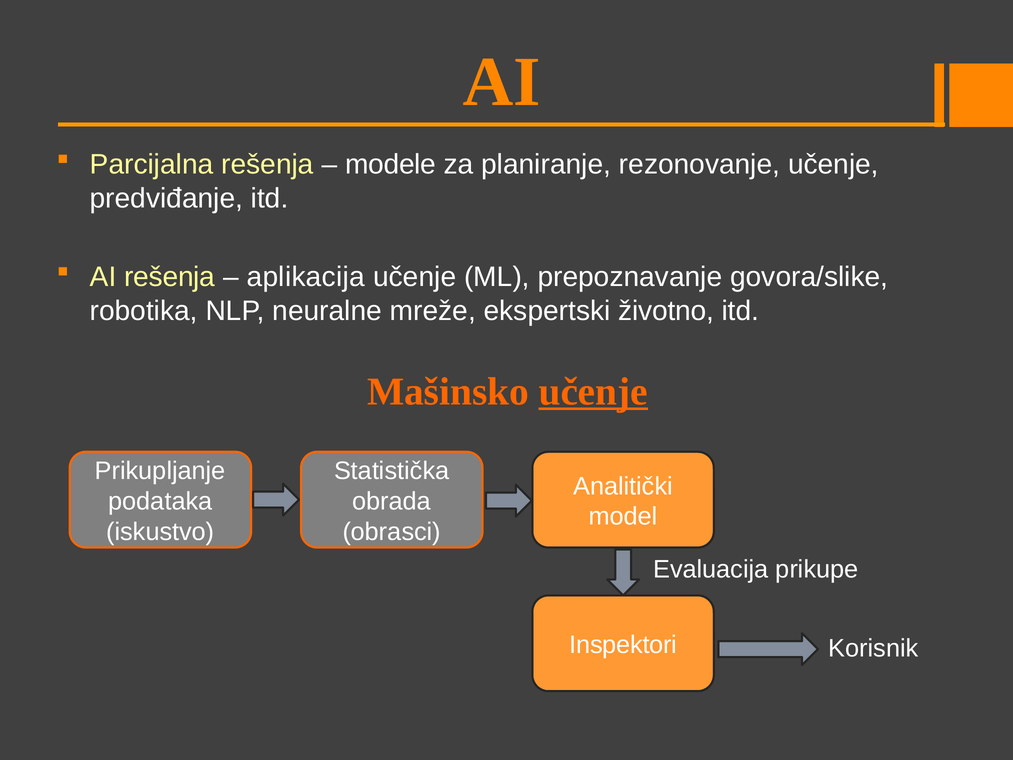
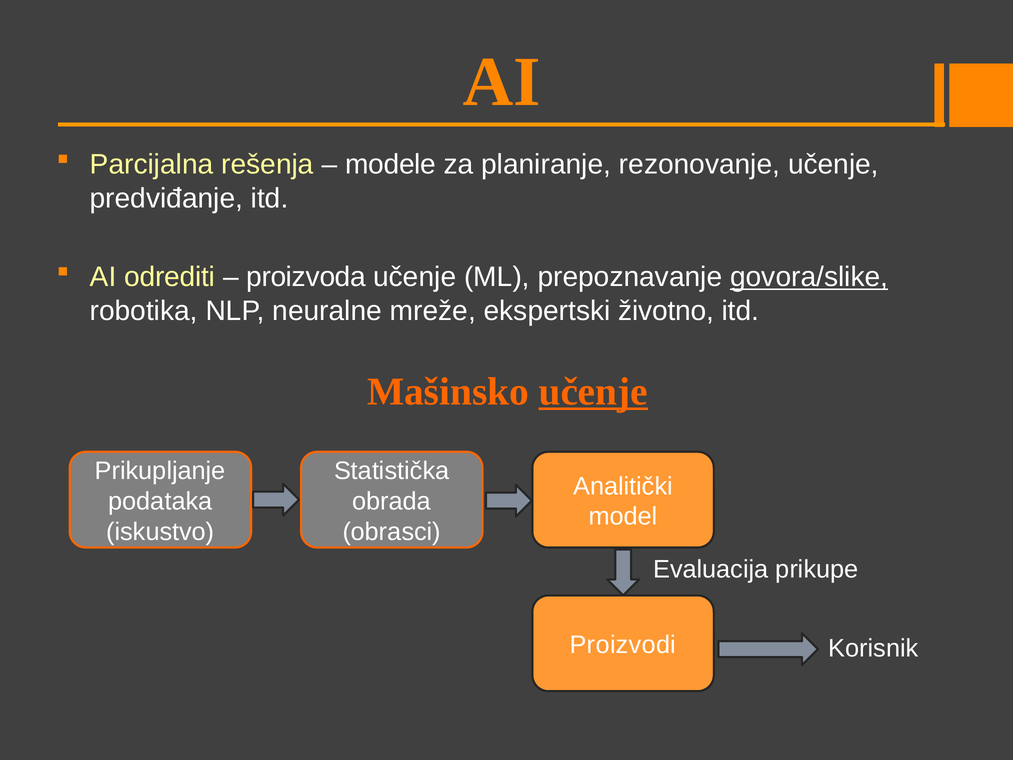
AI rešenja: rešenja -> odrediti
aplikacija: aplikacija -> proizvoda
govora/slike underline: none -> present
Inspektori: Inspektori -> Proizvodi
